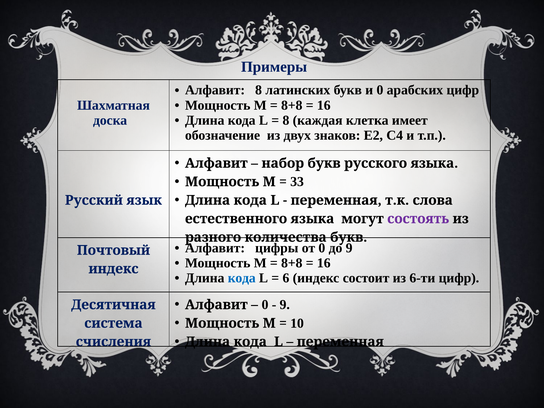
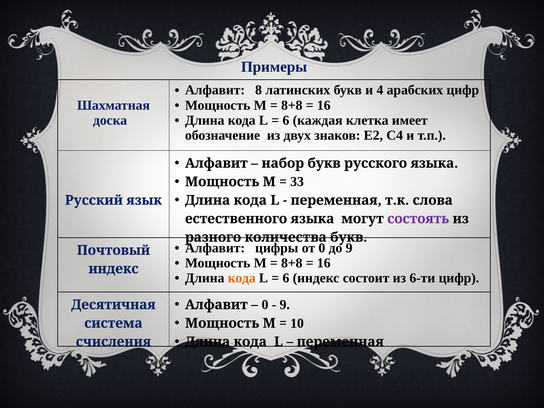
и 0: 0 -> 4
8 at (286, 120): 8 -> 6
кода at (242, 278) colour: blue -> orange
